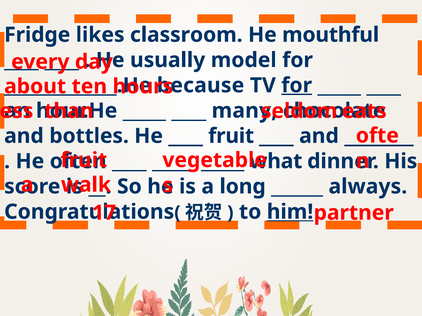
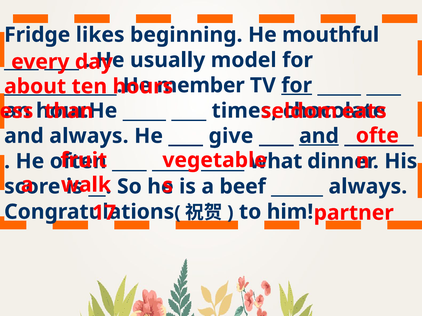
classroom: classroom -> beginning
because: because -> member
many: many -> times
and bottles: bottles -> always
fruit at (231, 136): fruit -> give
and at (319, 136) underline: none -> present
long: long -> beef
him underline: present -> none
